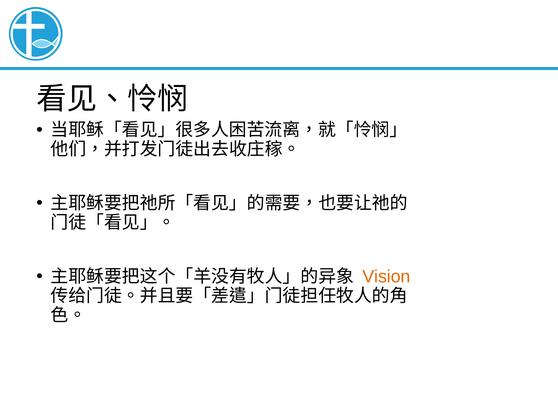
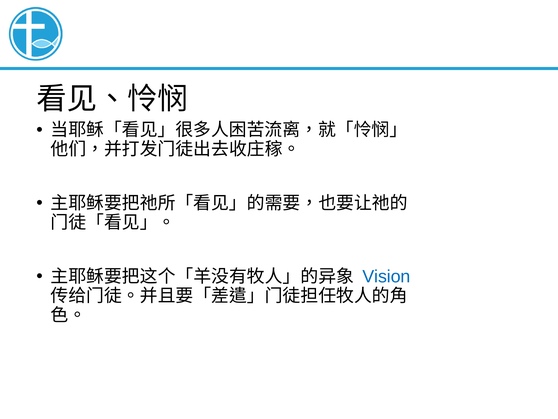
Vision colour: orange -> blue
